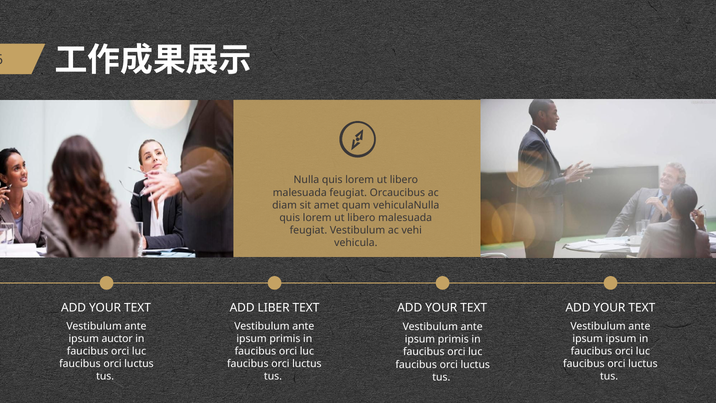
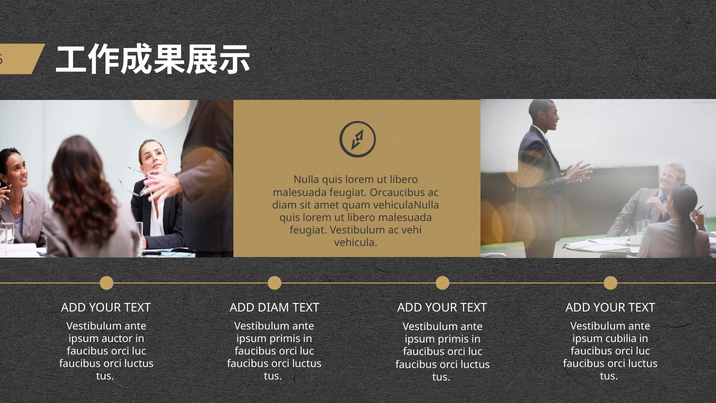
ADD LIBER: LIBER -> DIAM
ipsum ipsum: ipsum -> cubilia
